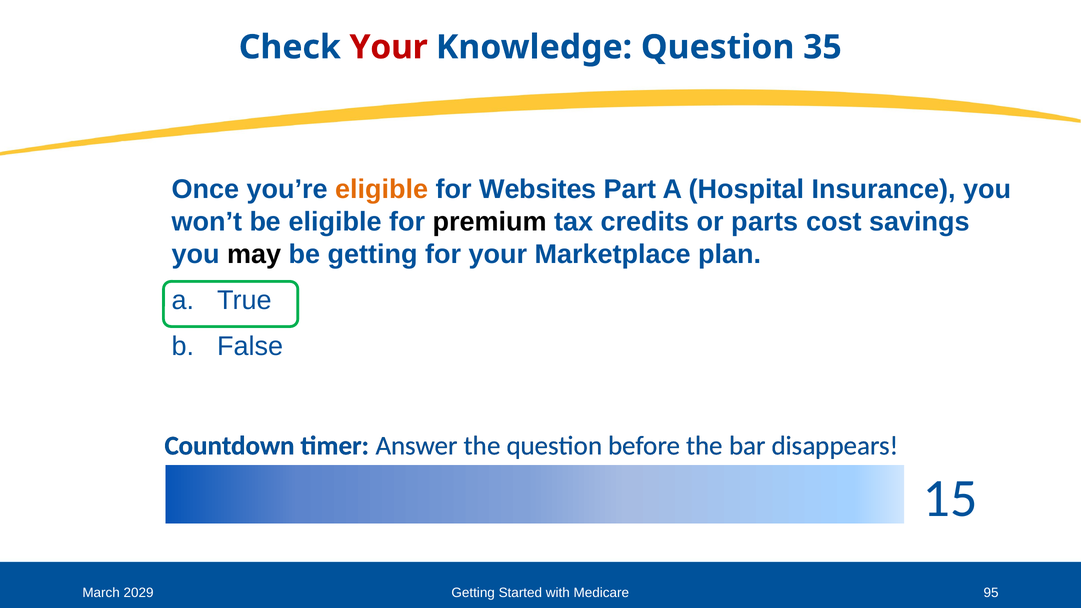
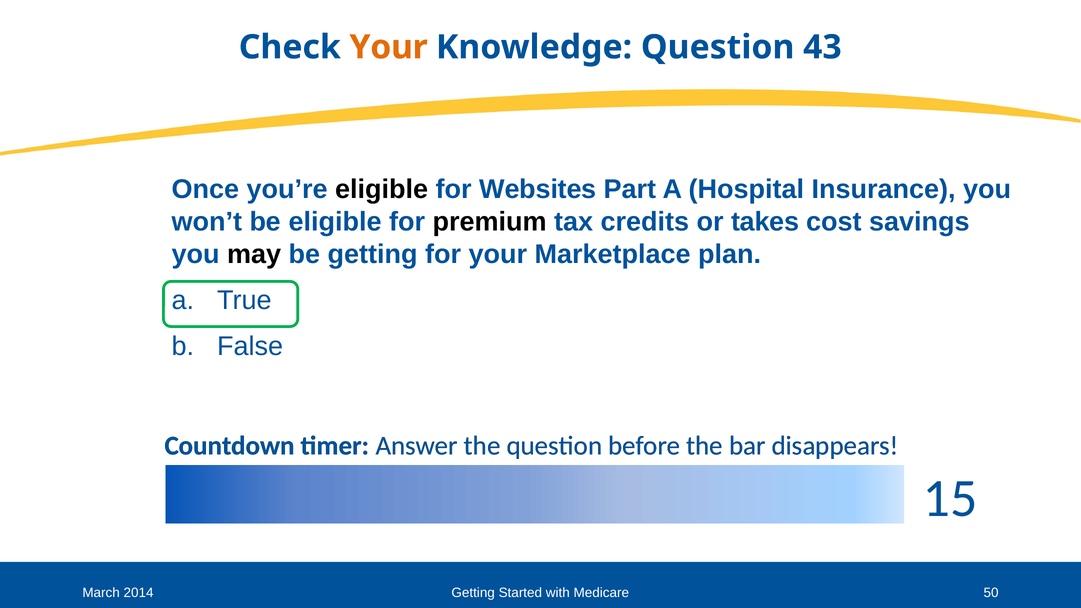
Your at (389, 47) colour: red -> orange
35: 35 -> 43
eligible at (382, 189) colour: orange -> black
parts: parts -> takes
2029: 2029 -> 2014
95: 95 -> 50
